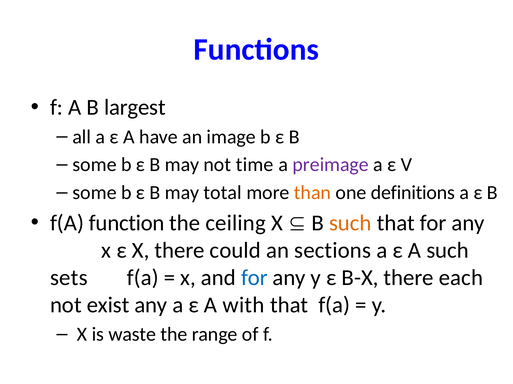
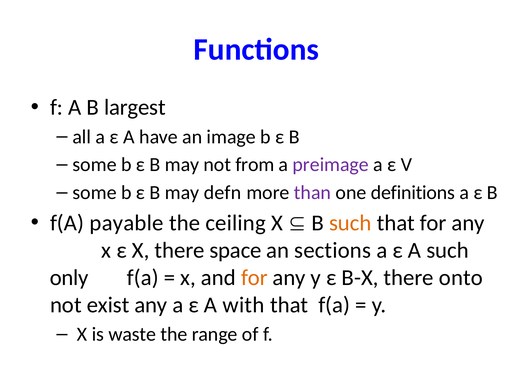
time: time -> from
total: total -> defn
than colour: orange -> purple
function: function -> payable
could: could -> space
sets: sets -> only
for at (254, 278) colour: blue -> orange
each: each -> onto
